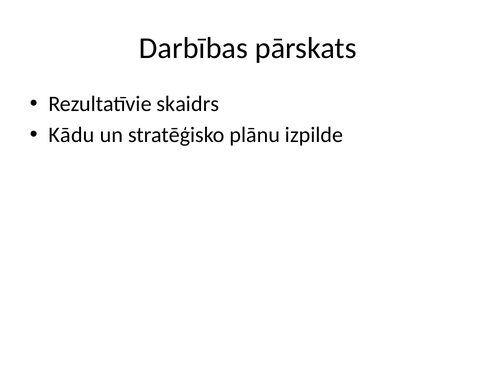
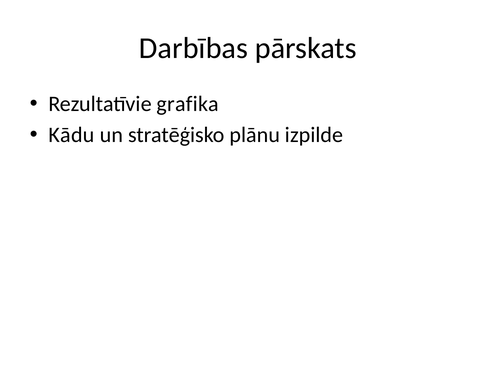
skaidrs: skaidrs -> grafika
